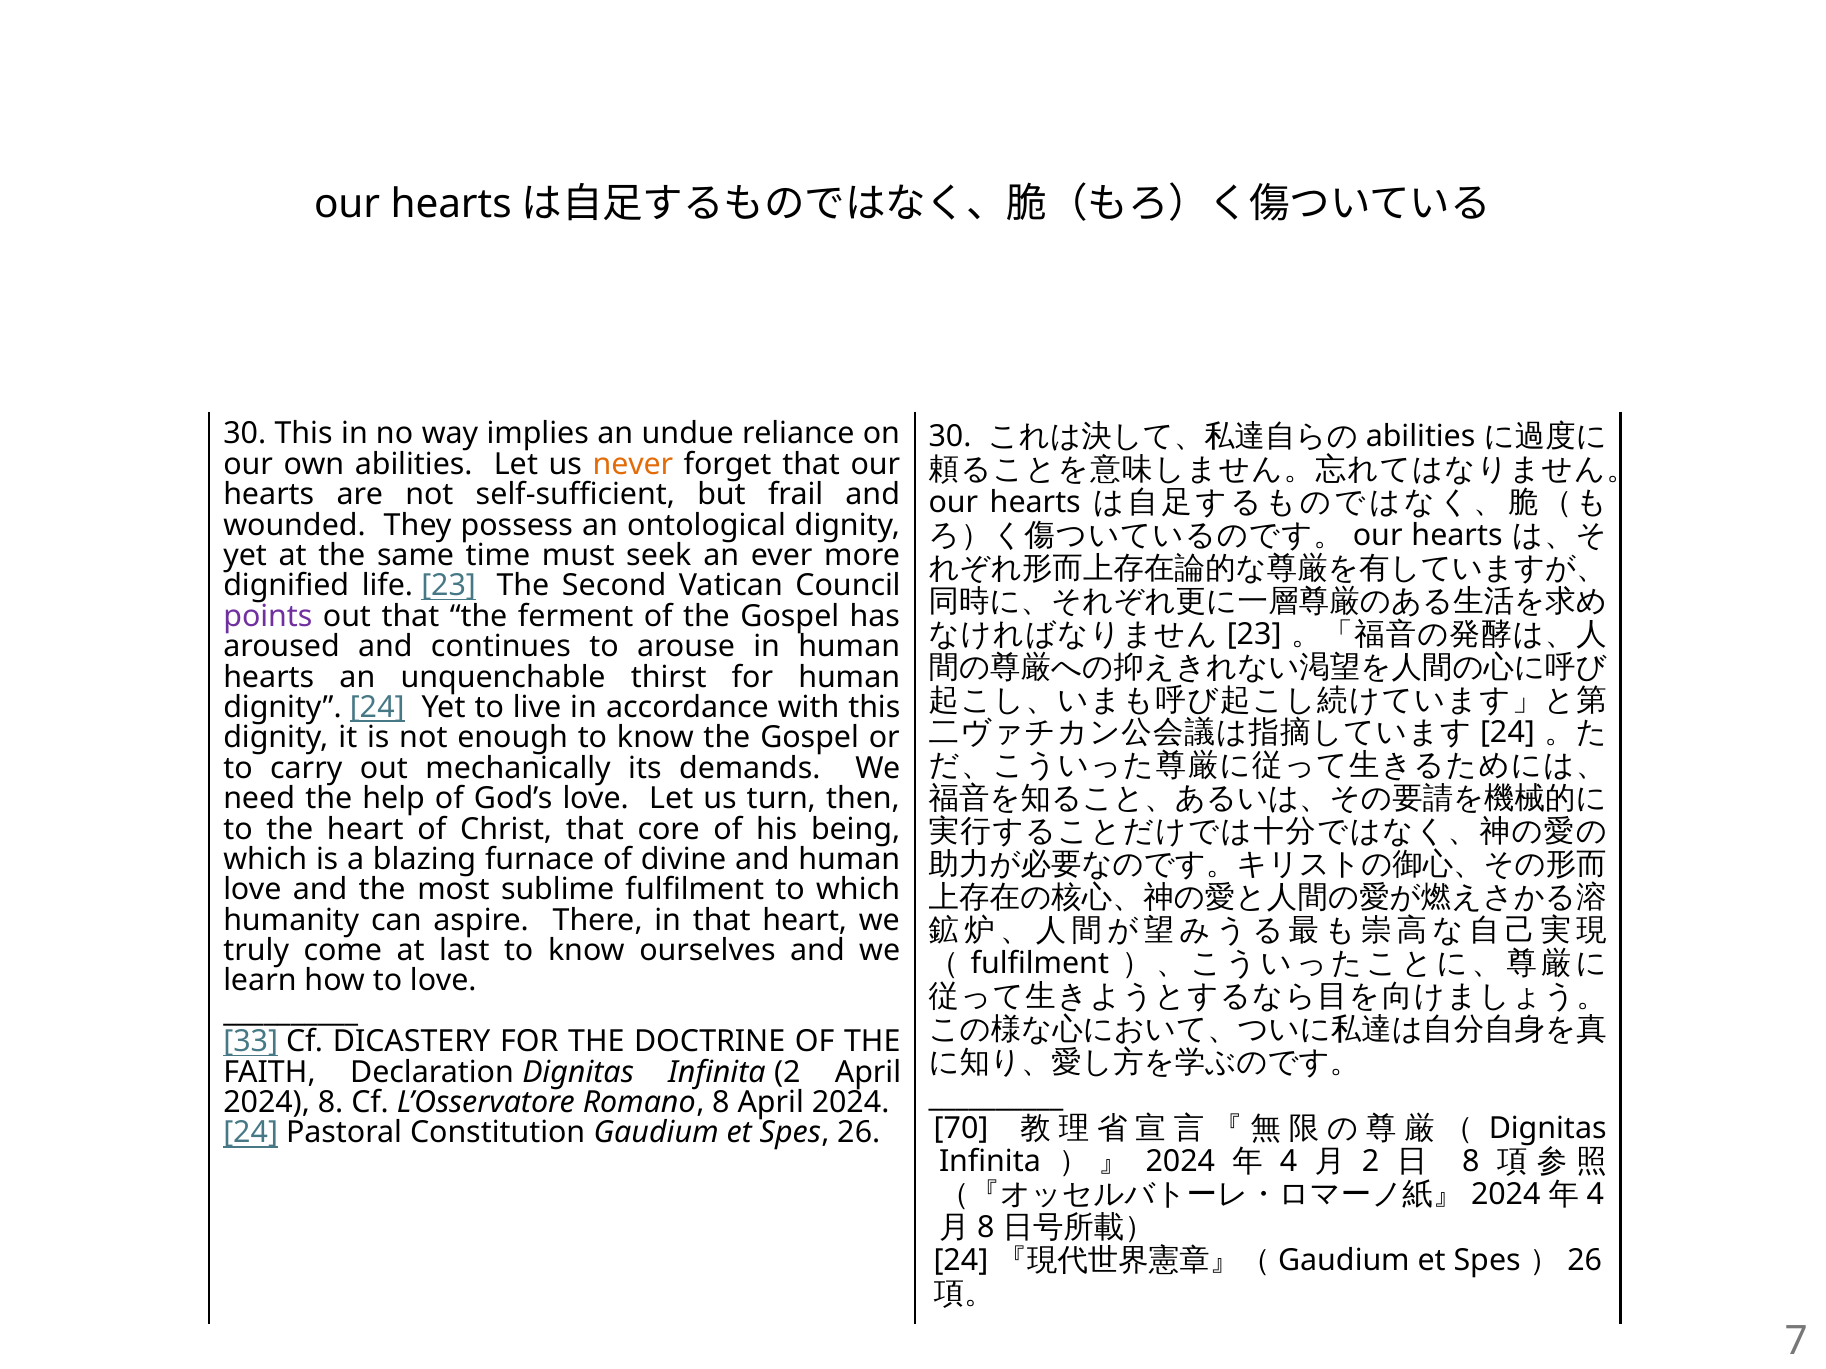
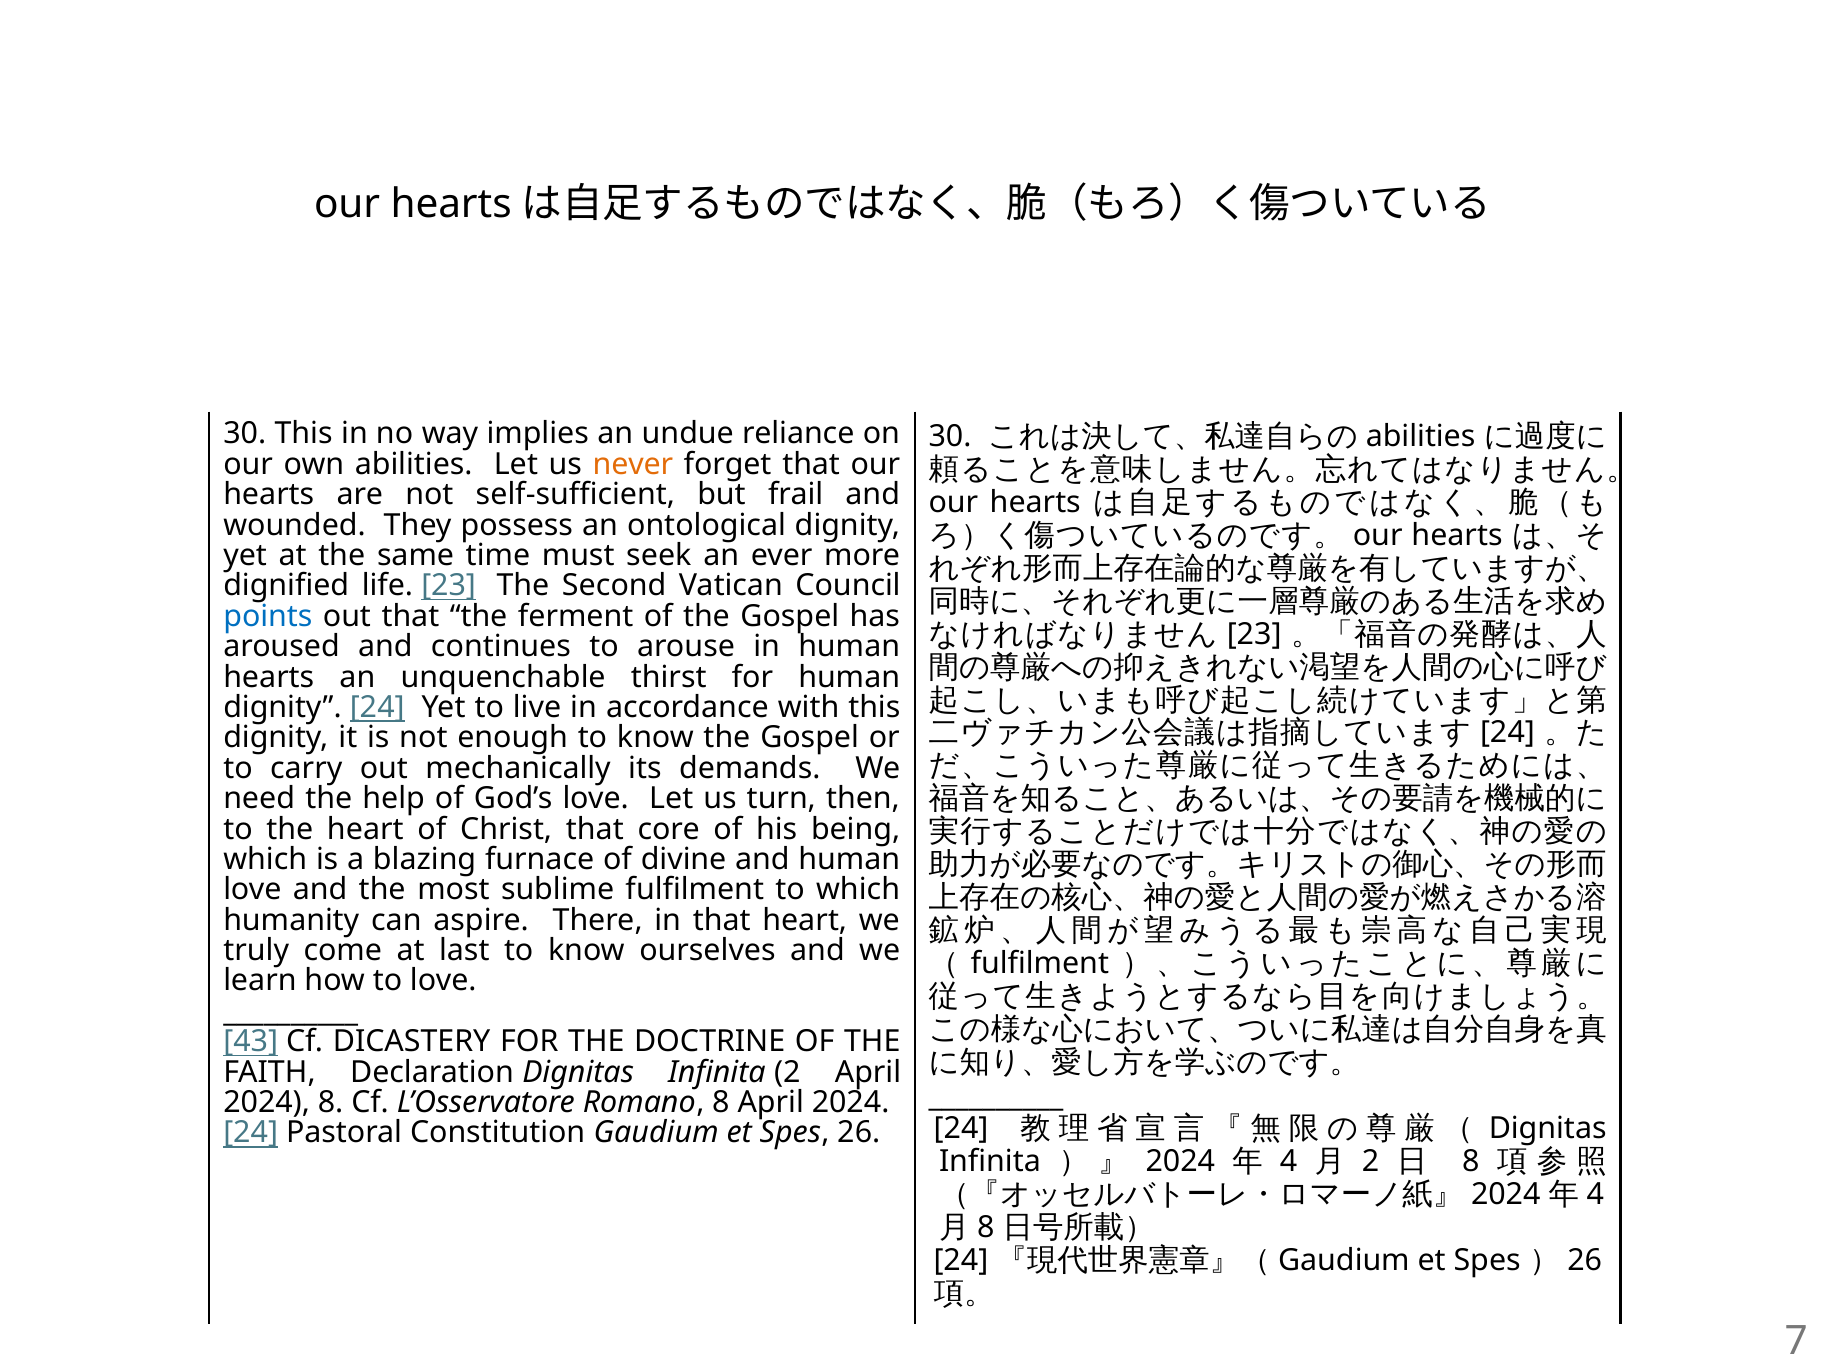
points colour: purple -> blue
33: 33 -> 43
70 at (961, 1129): 70 -> 24
